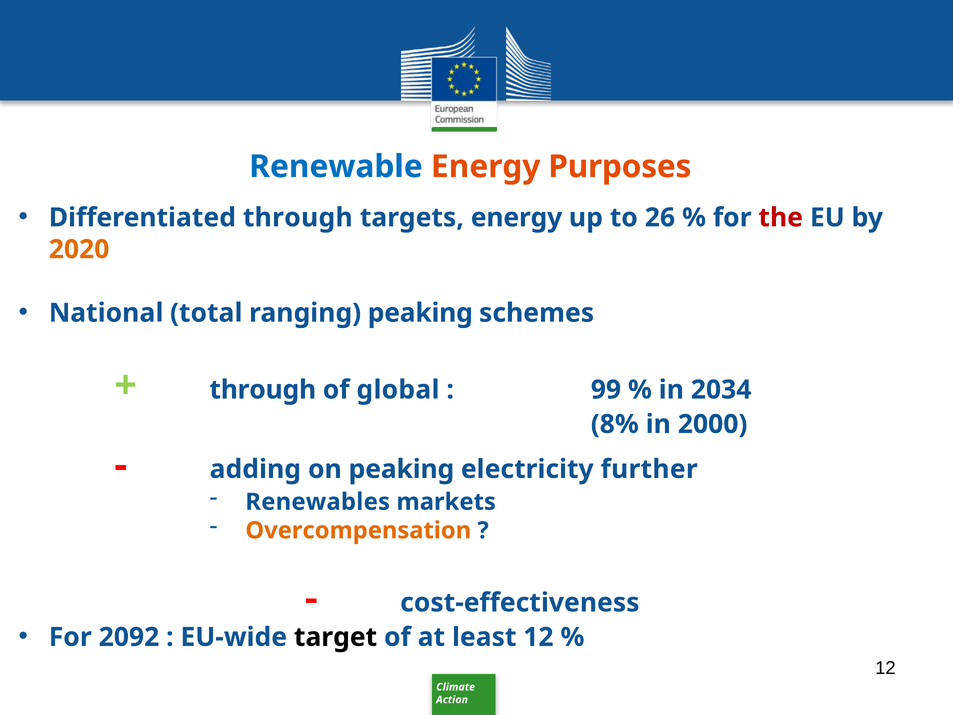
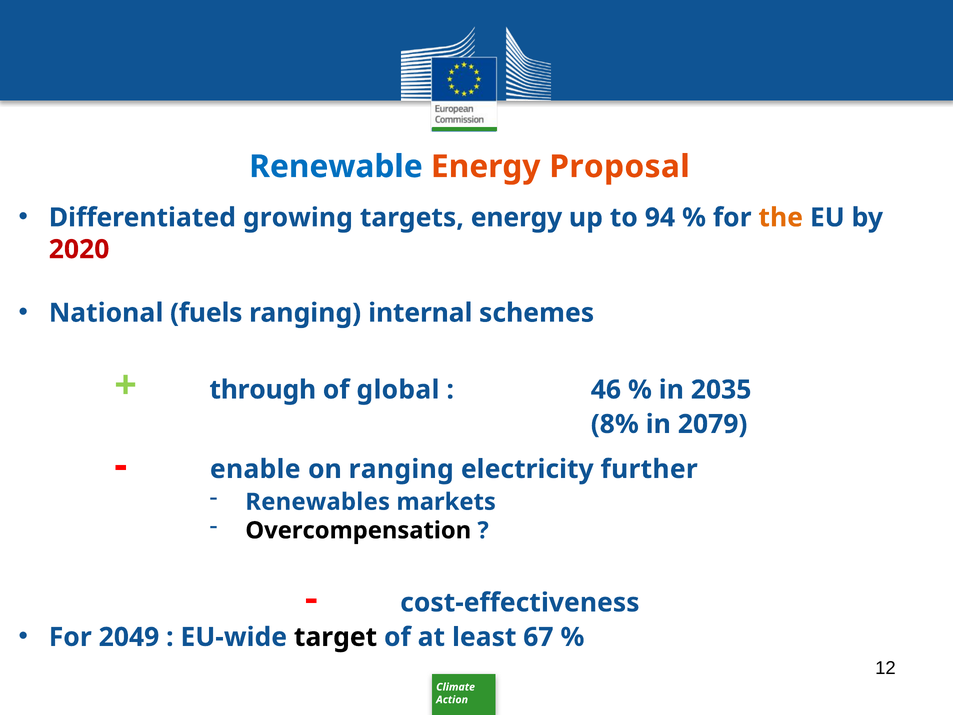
Purposes: Purposes -> Proposal
Differentiated through: through -> growing
26: 26 -> 94
the colour: red -> orange
2020 colour: orange -> red
total: total -> fuels
ranging peaking: peaking -> internal
99: 99 -> 46
2034: 2034 -> 2035
2000: 2000 -> 2079
adding: adding -> enable
on peaking: peaking -> ranging
Overcompensation colour: orange -> black
2092: 2092 -> 2049
least 12: 12 -> 67
